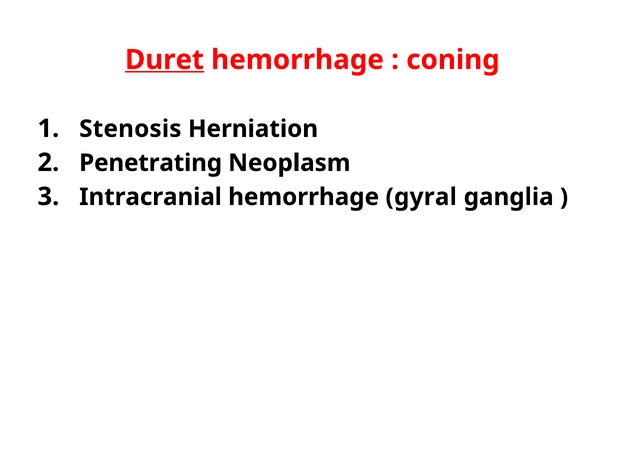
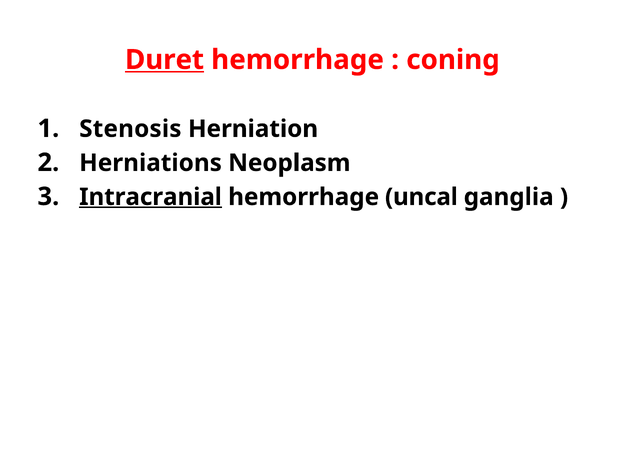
Penetrating: Penetrating -> Herniations
Intracranial underline: none -> present
gyral: gyral -> uncal
